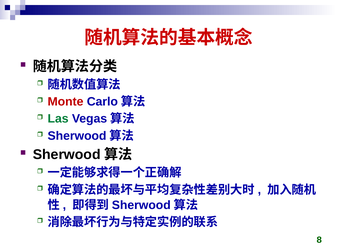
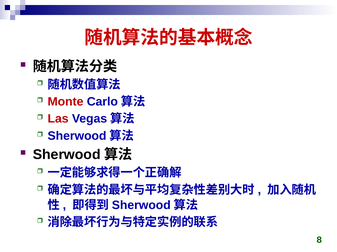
Las colour: green -> red
